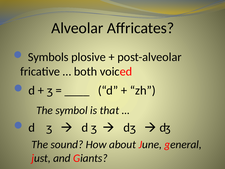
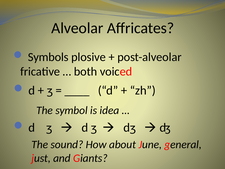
that: that -> idea
